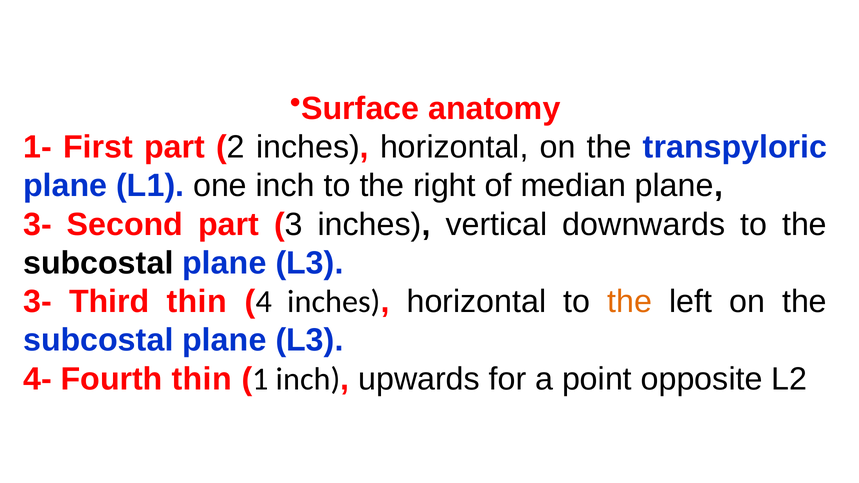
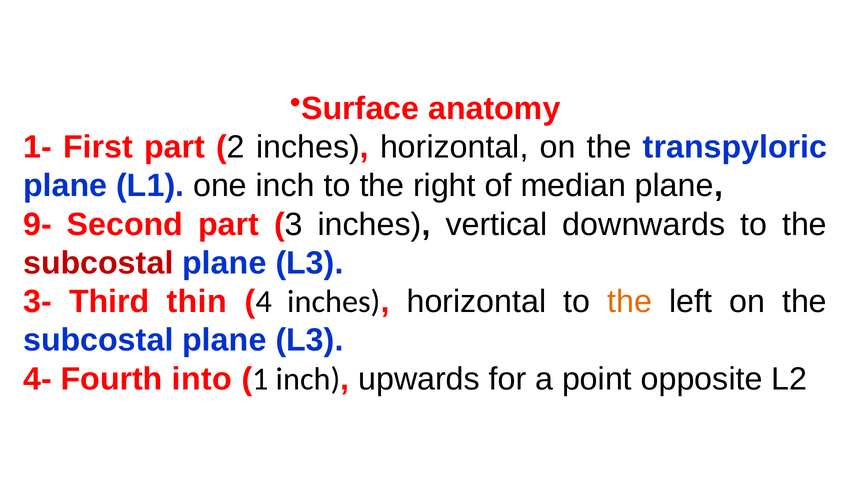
3- at (38, 224): 3- -> 9-
subcostal at (98, 263) colour: black -> red
Fourth thin: thin -> into
